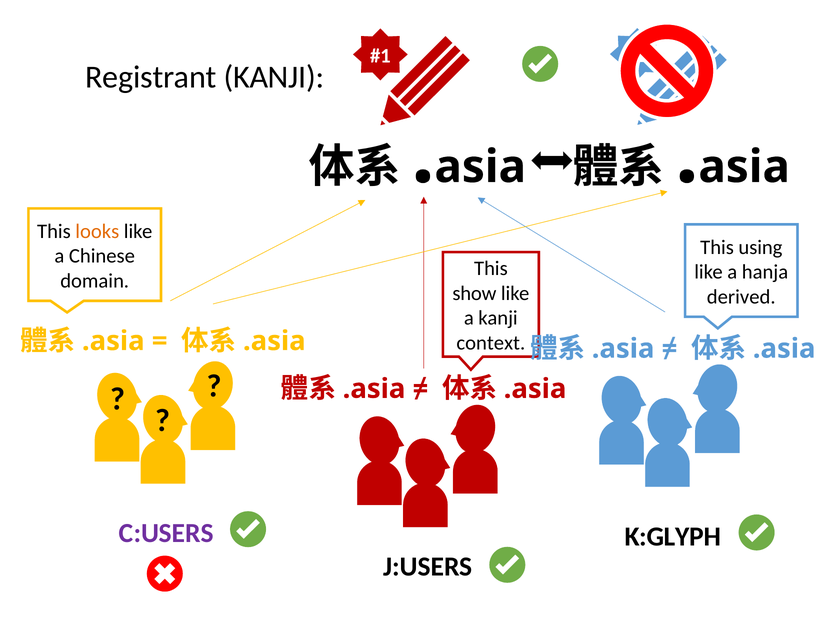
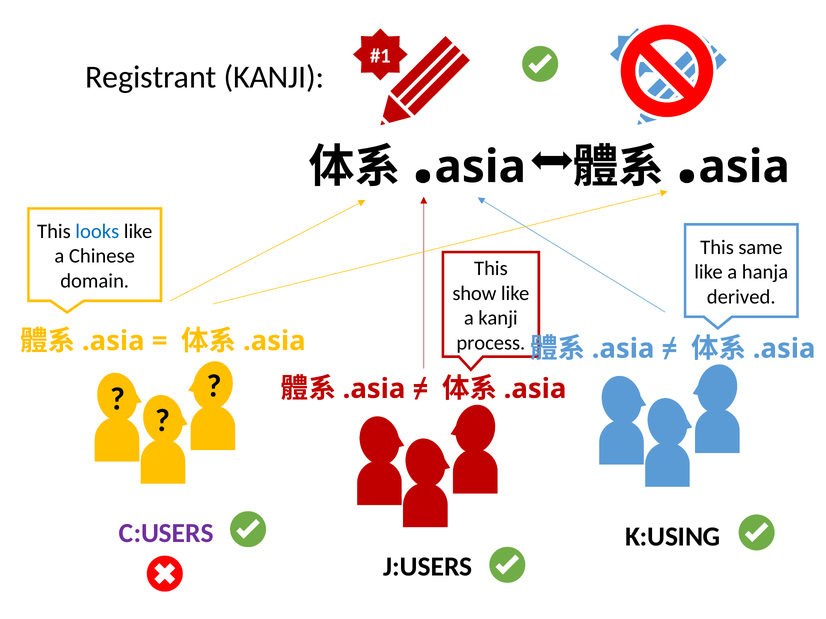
looks colour: orange -> blue
using: using -> same
context: context -> process
K:GLYPH: K:GLYPH -> K:USING
